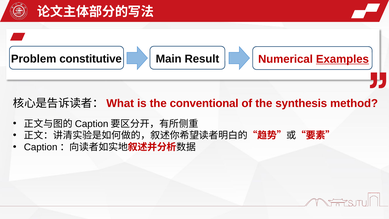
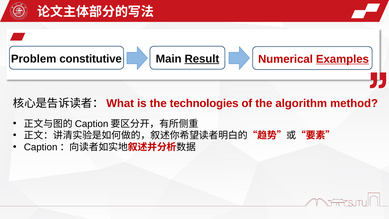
Result underline: none -> present
conventional: conventional -> technologies
synthesis: synthesis -> algorithm
